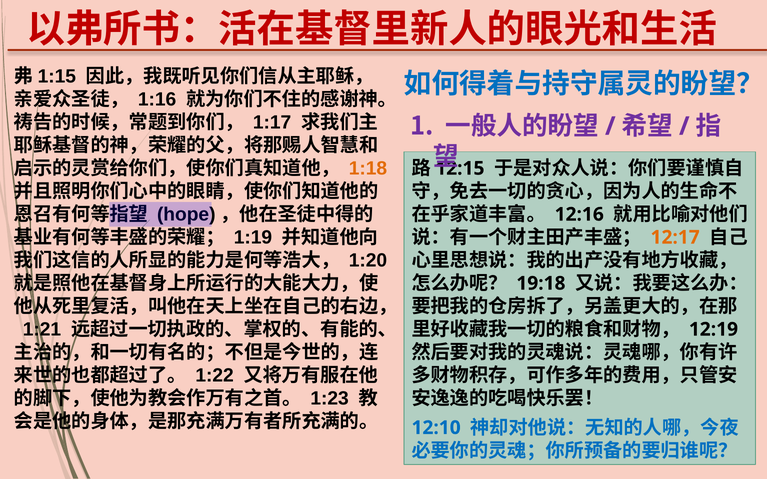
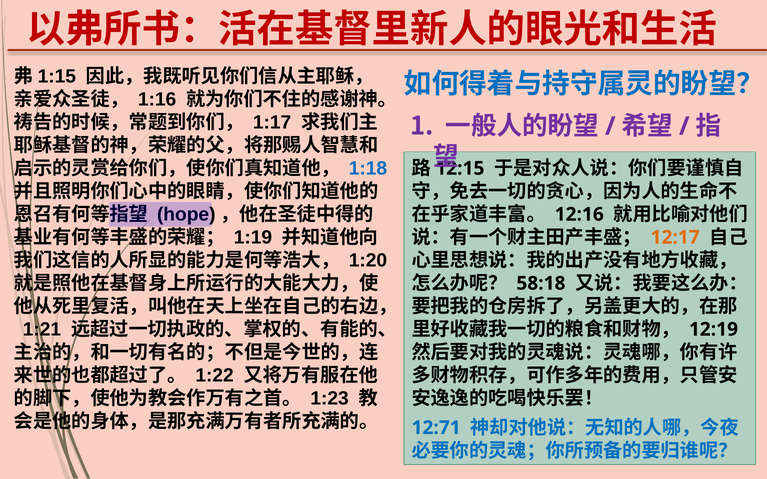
1:18 colour: orange -> blue
19:18: 19:18 -> 58:18
12:10: 12:10 -> 12:71
